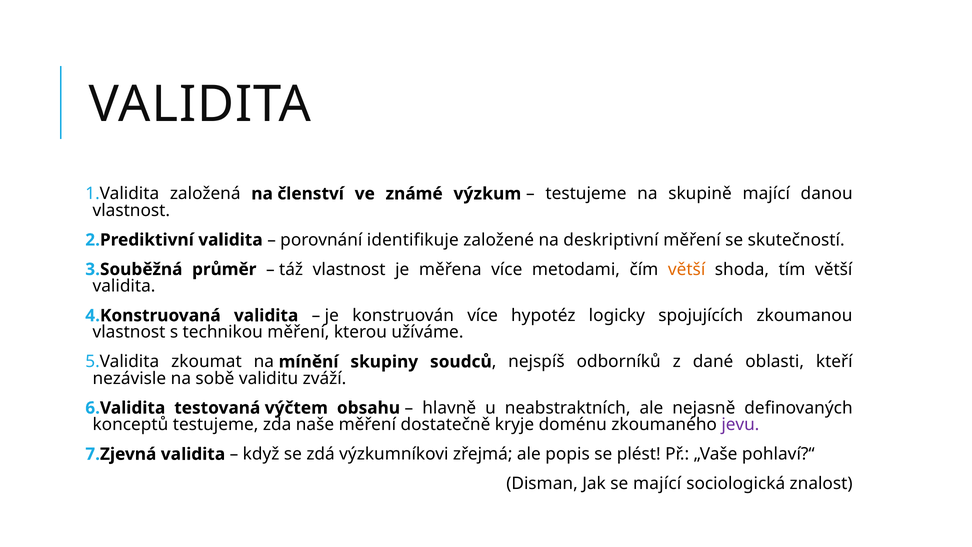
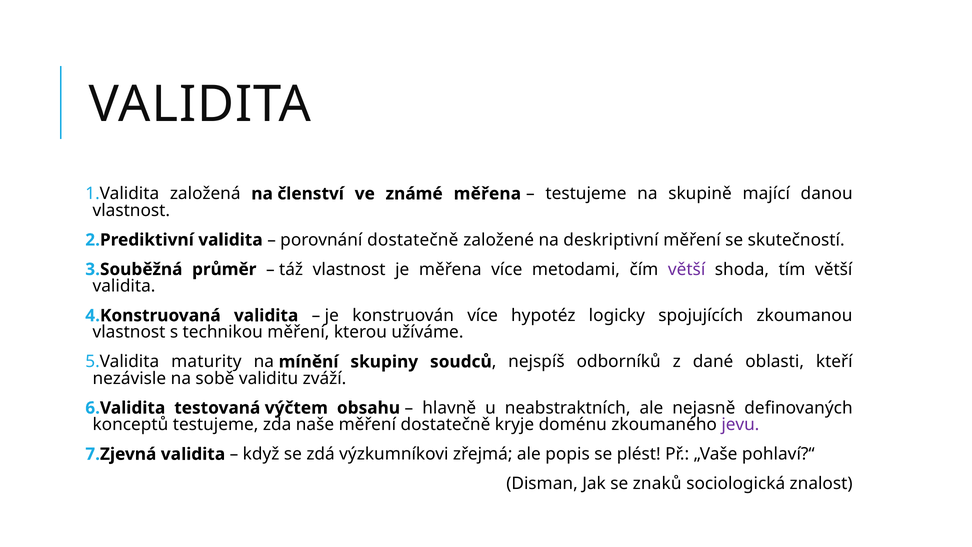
známé výzkum: výzkum -> měřena
porovnání identifikuje: identifikuje -> dostatečně
větší at (687, 269) colour: orange -> purple
zkoumat: zkoumat -> maturity
se mající: mající -> znaků
